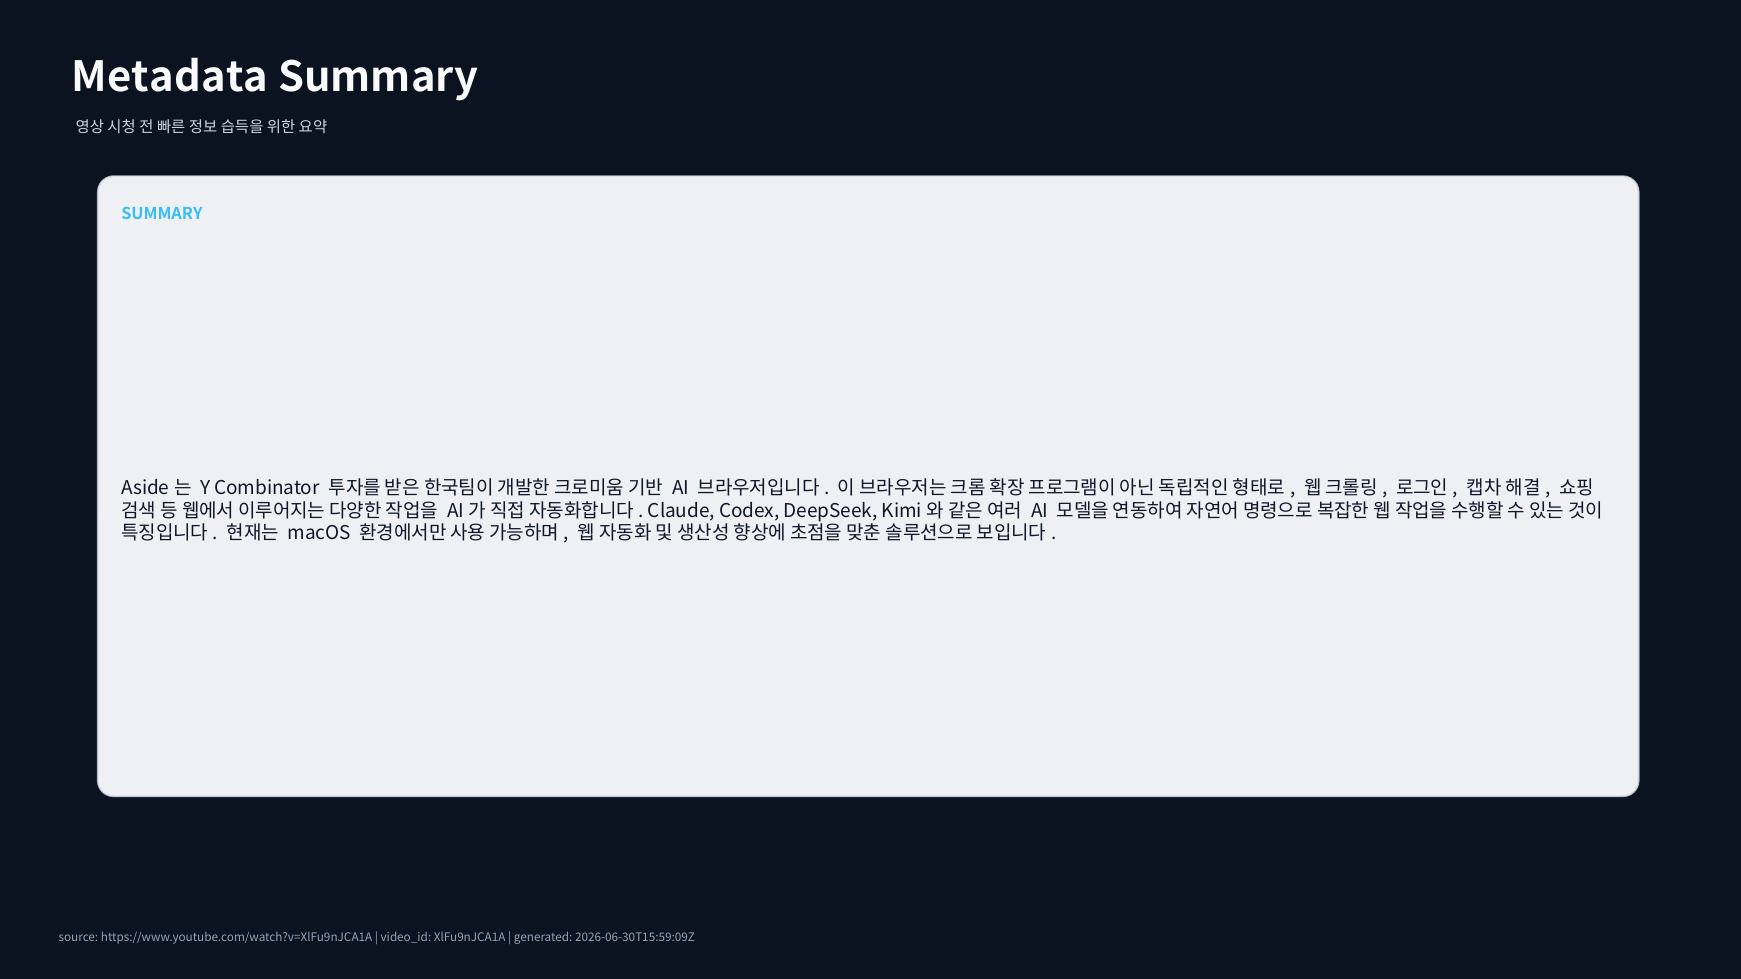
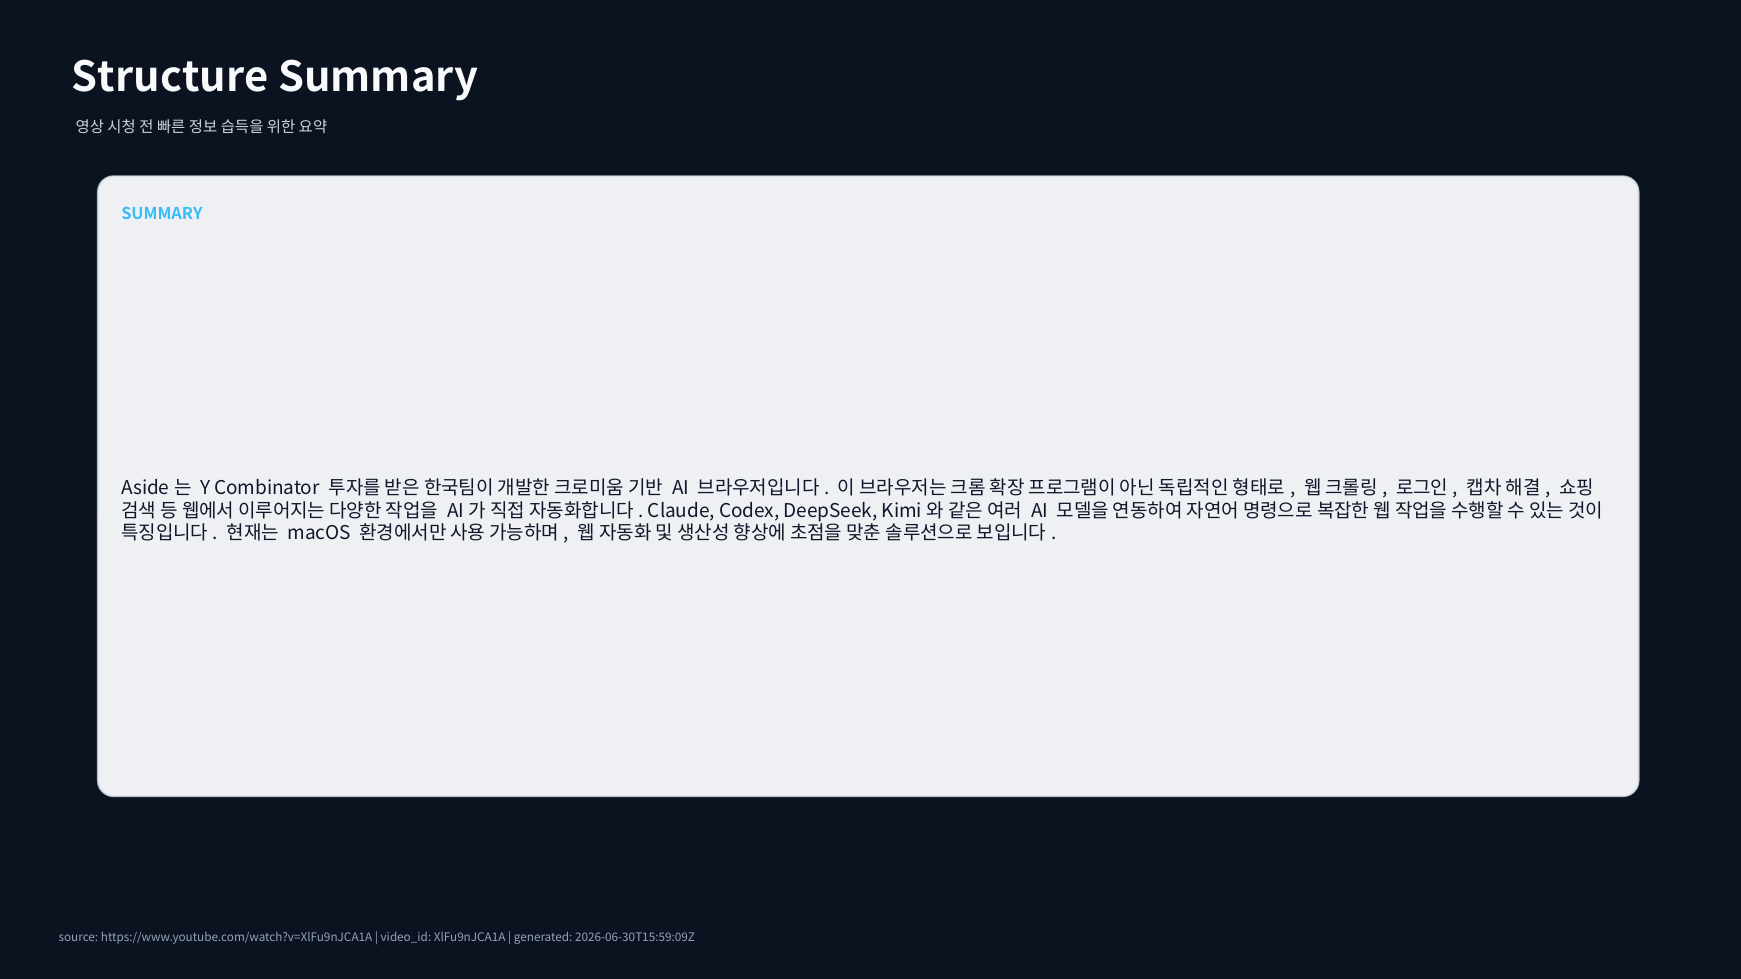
Metadata: Metadata -> Structure
